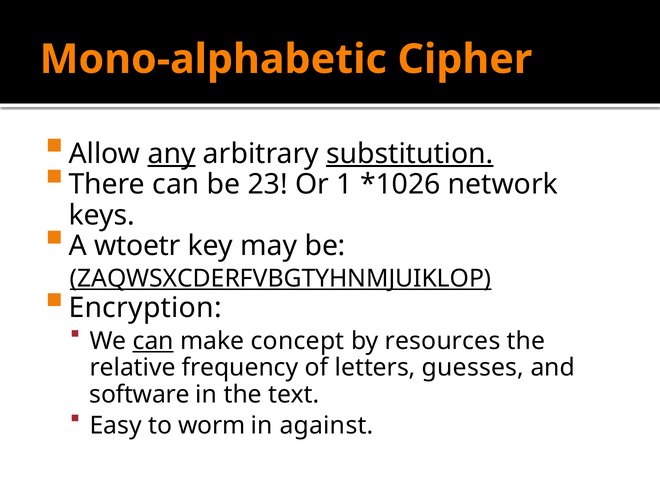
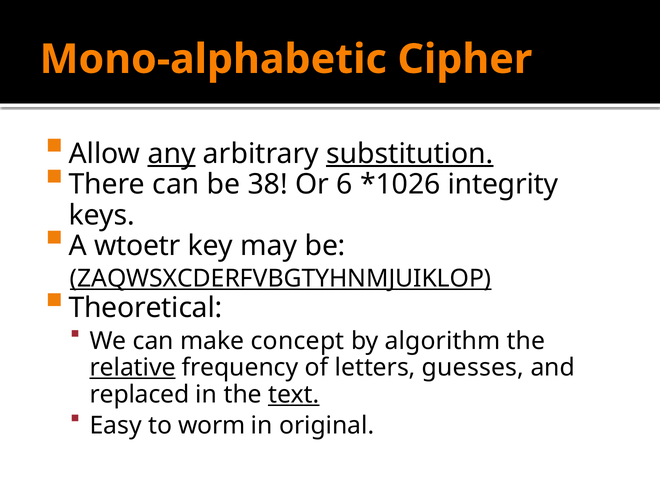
23: 23 -> 38
1: 1 -> 6
network: network -> integrity
Encryption: Encryption -> Theoretical
can at (153, 341) underline: present -> none
resources: resources -> algorithm
relative underline: none -> present
software: software -> replaced
text underline: none -> present
against: against -> original
